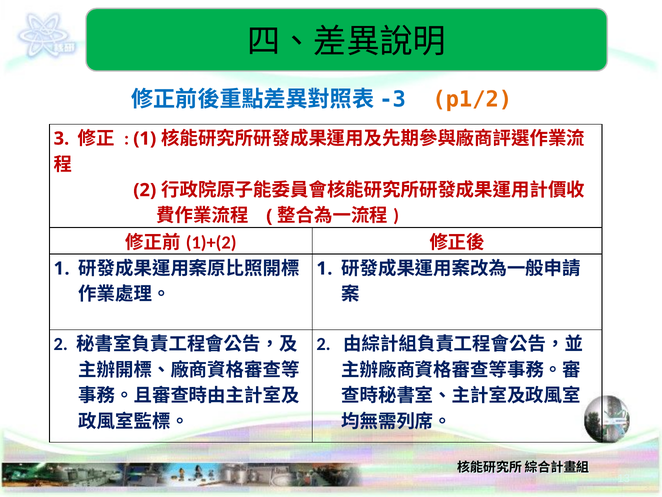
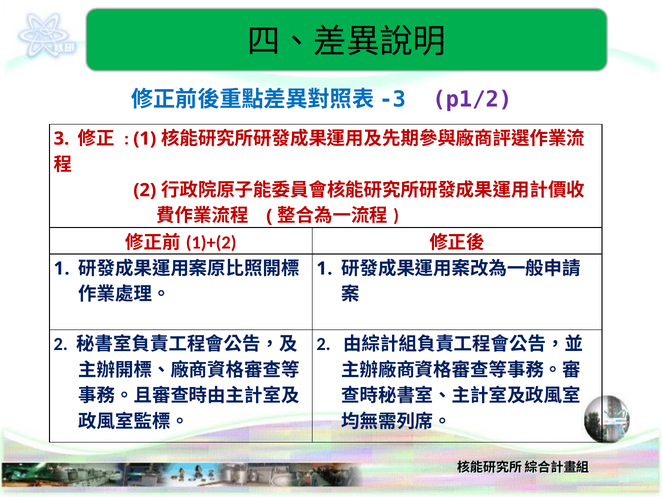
p1/2 colour: orange -> purple
